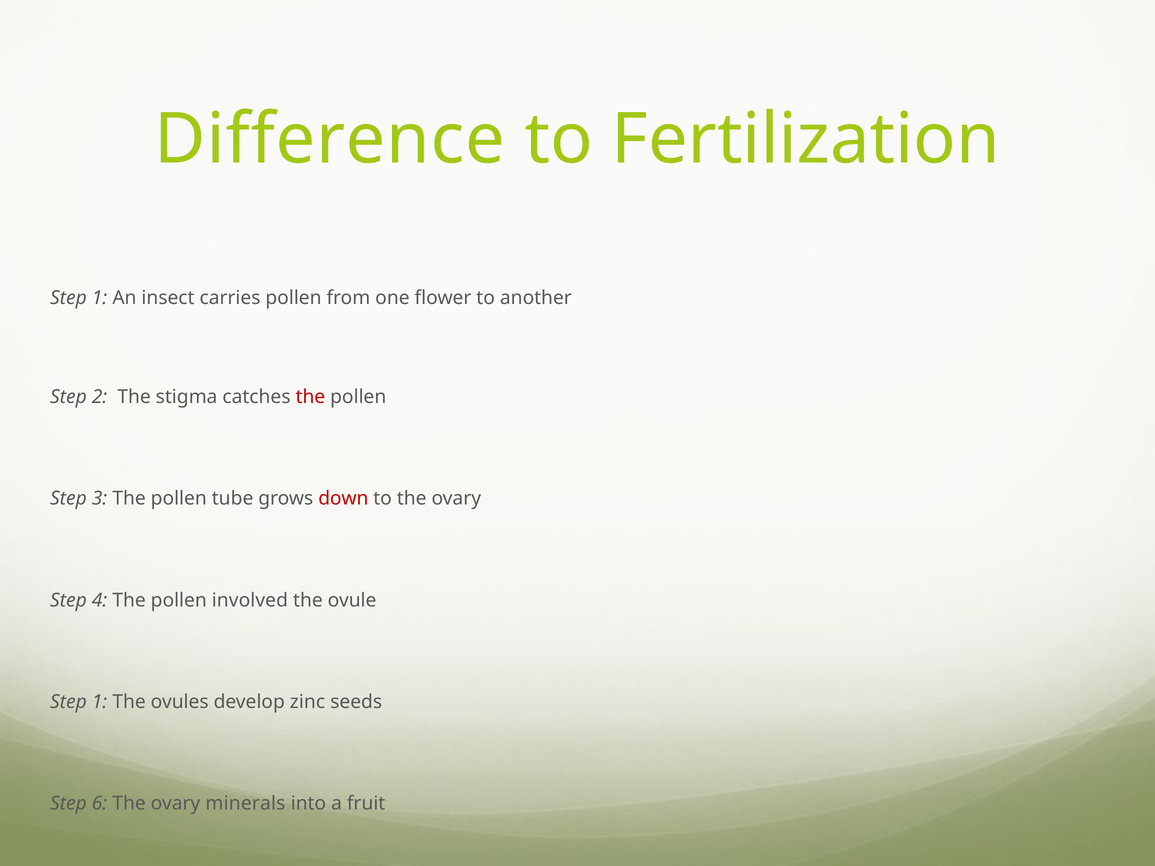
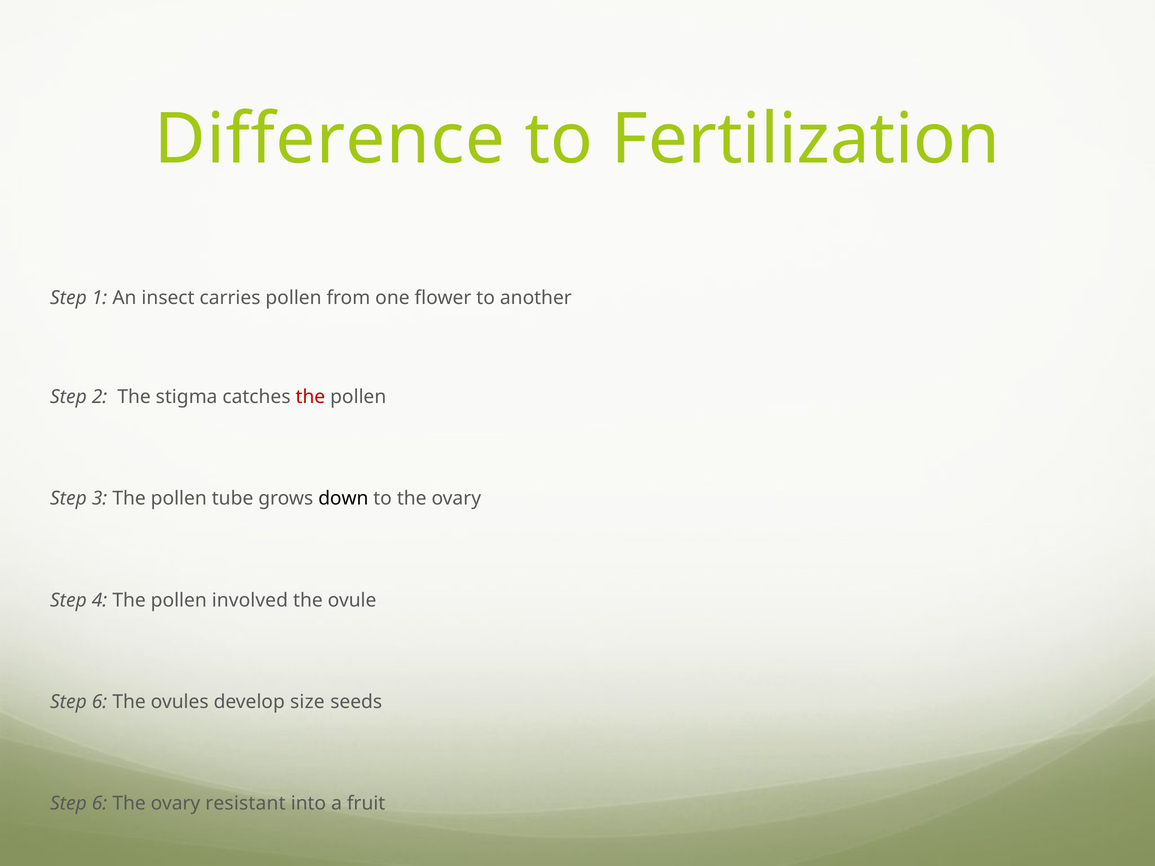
down colour: red -> black
1 at (100, 702): 1 -> 6
zinc: zinc -> size
minerals: minerals -> resistant
